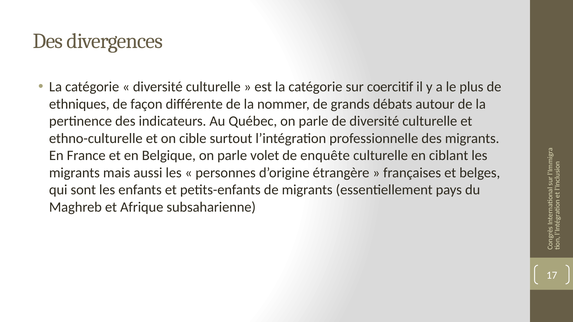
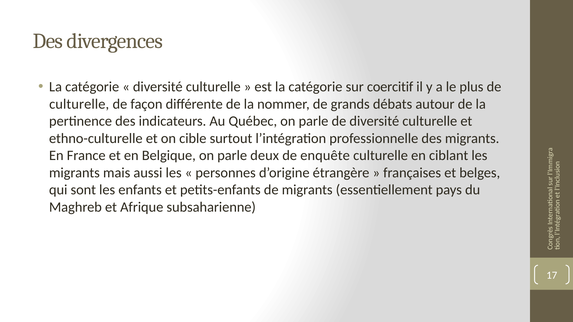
ethniques at (79, 104): ethniques -> culturelle
volet: volet -> deux
